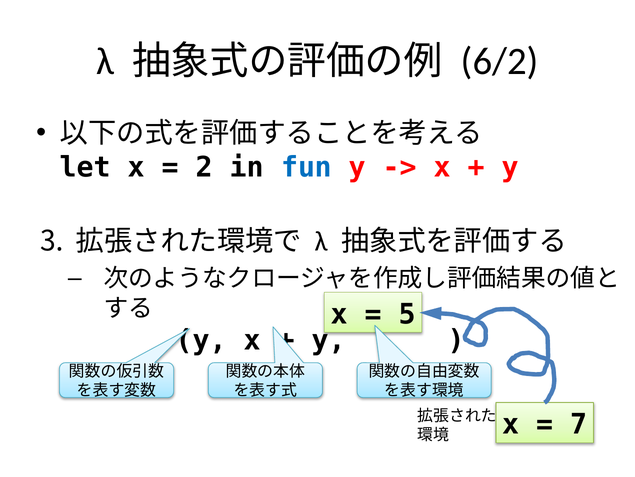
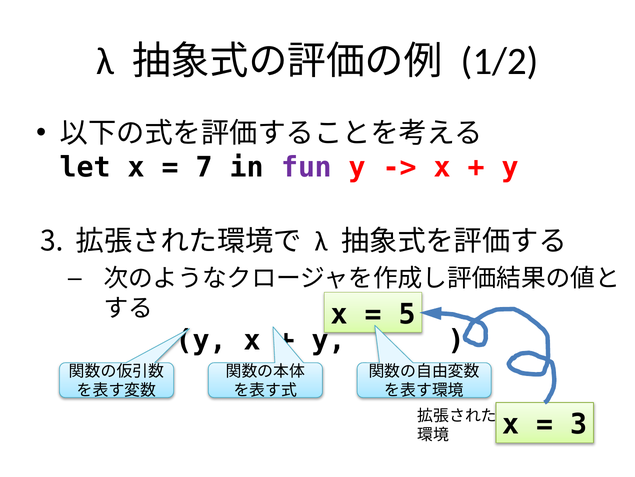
6/2: 6/2 -> 1/2
2: 2 -> 7
fun colour: blue -> purple
7 at (579, 424): 7 -> 3
